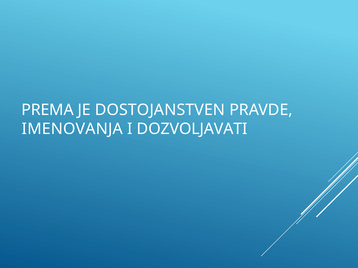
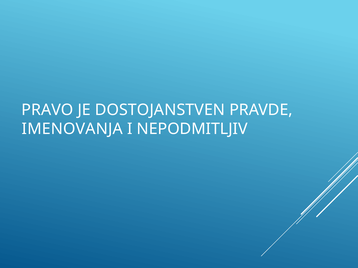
PREMA: PREMA -> PRAVO
DOZVOLJAVATI: DOZVOLJAVATI -> NEPODMITLJIV
